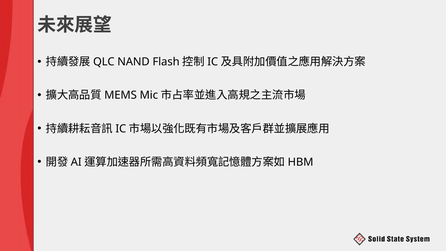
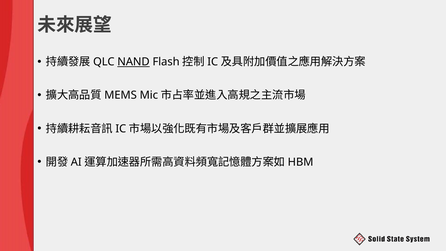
NAND underline: none -> present
